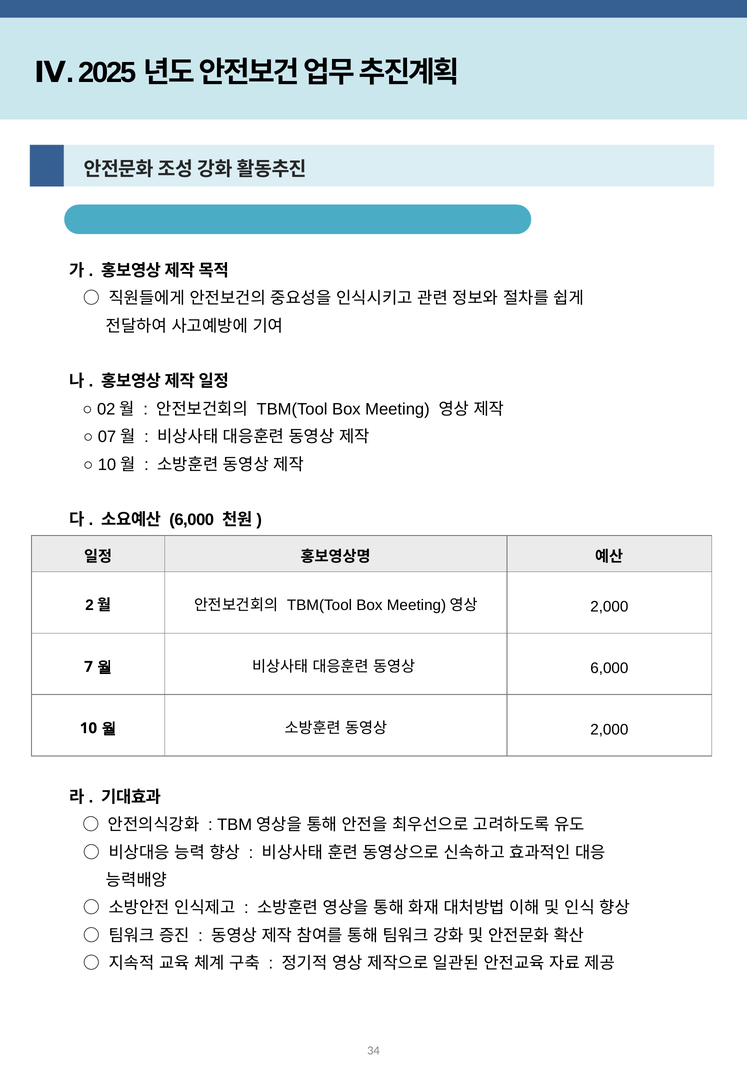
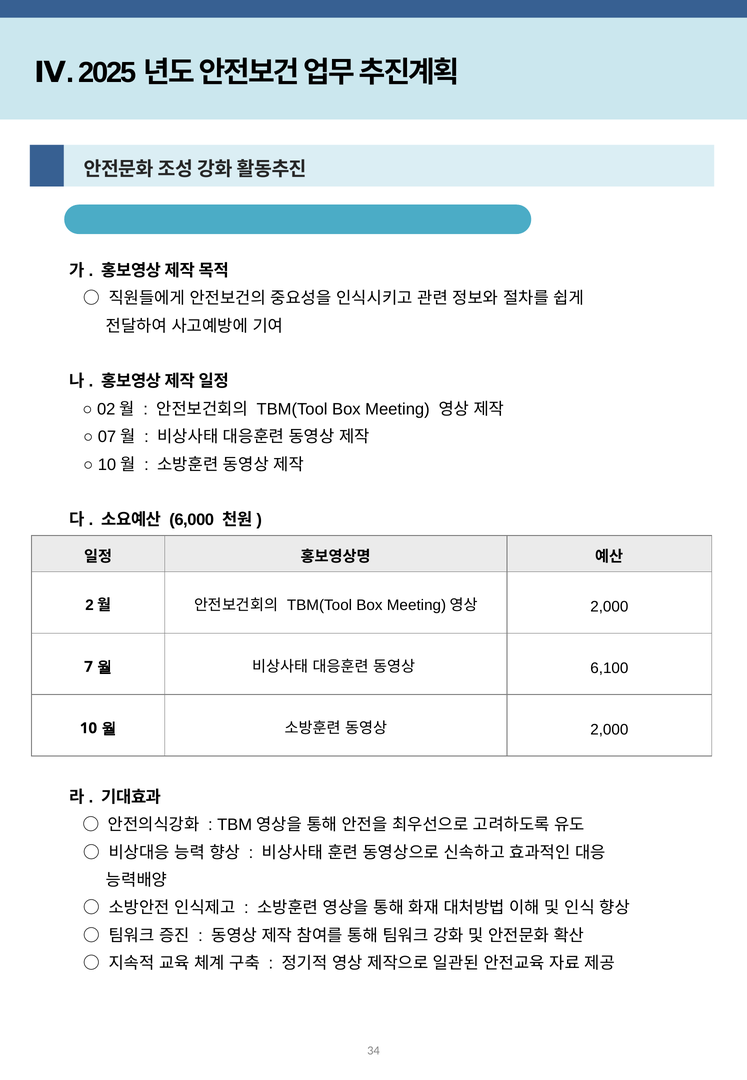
6,000 at (609, 667): 6,000 -> 6,100
